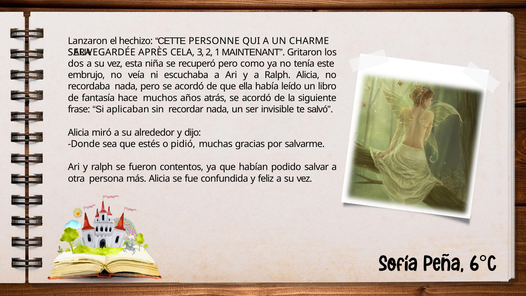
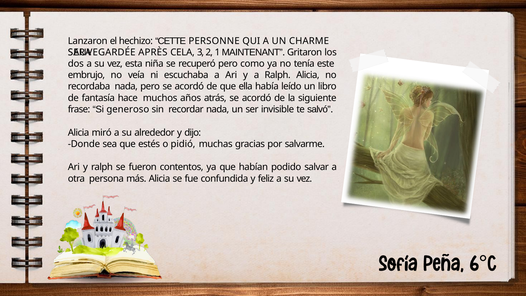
aplicaban: aplicaban -> generoso
